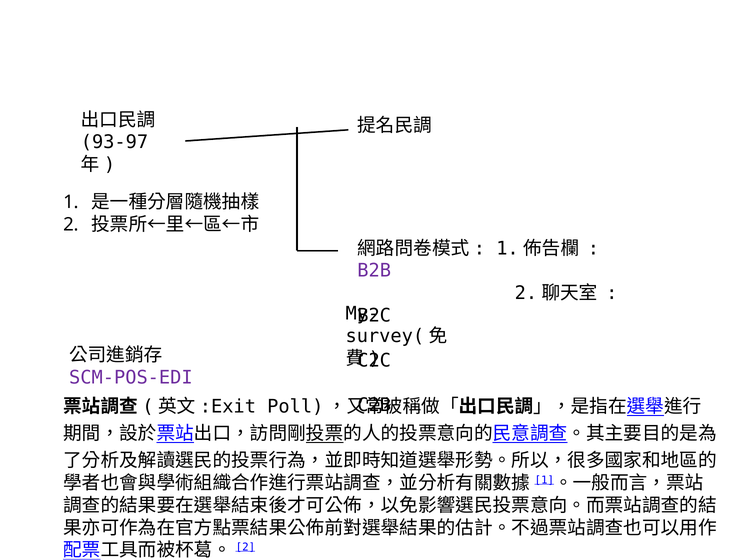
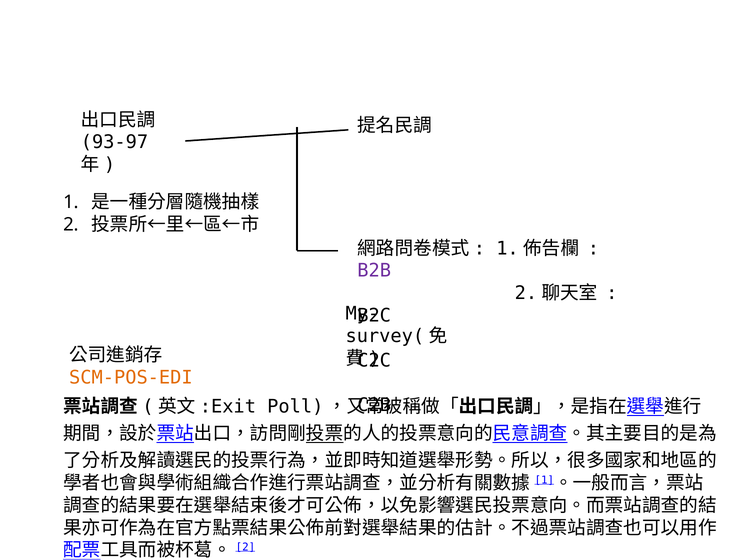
SCM-POS-EDI colour: purple -> orange
